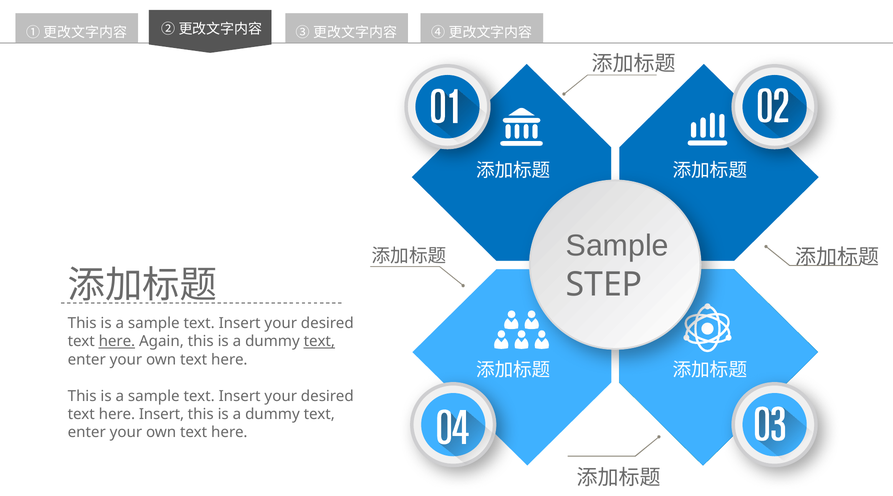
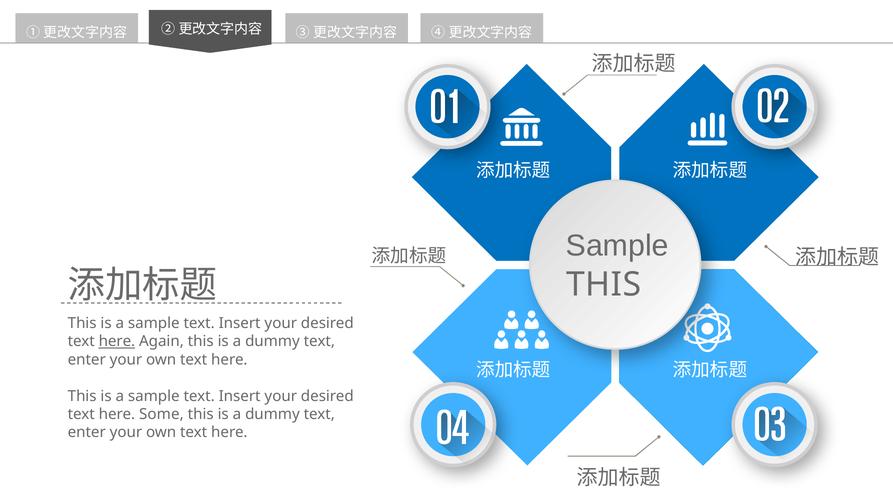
STEP at (604, 284): STEP -> THIS
text at (319, 341) underline: present -> none
here Insert: Insert -> Some
